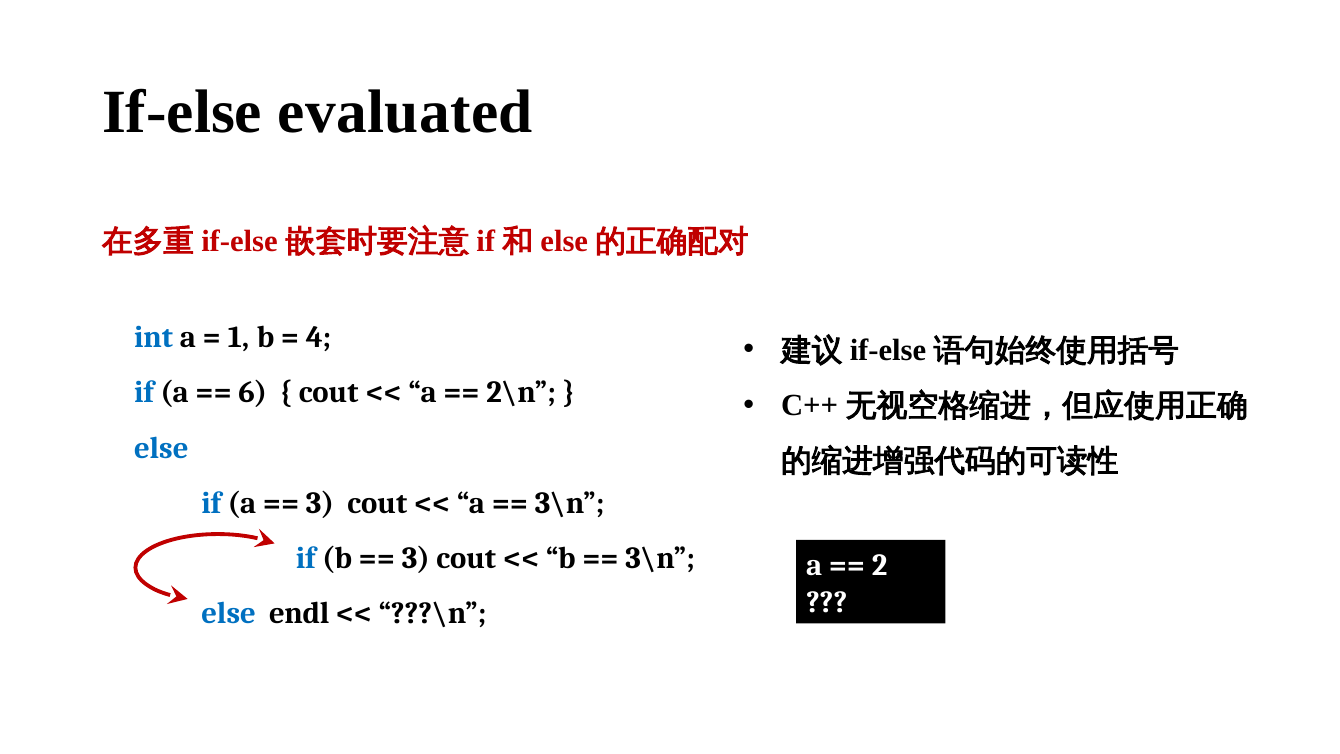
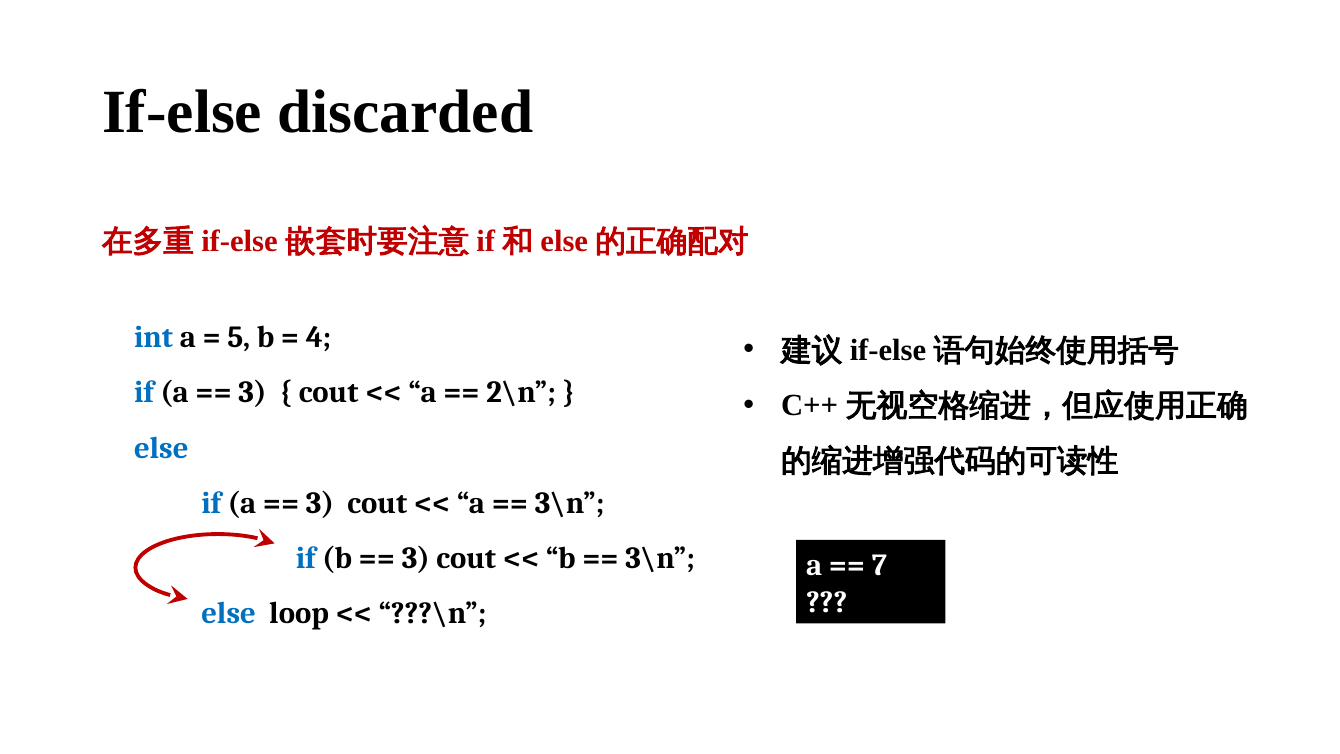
evaluated: evaluated -> discarded
1: 1 -> 5
6 at (253, 393): 6 -> 3
2: 2 -> 7
endl: endl -> loop
